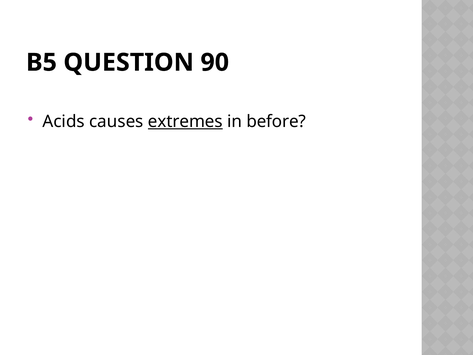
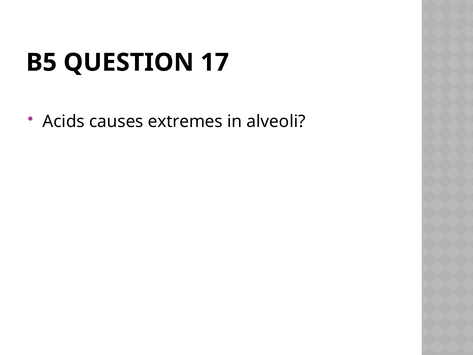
90: 90 -> 17
extremes underline: present -> none
before: before -> alveoli
